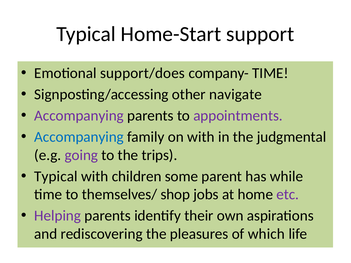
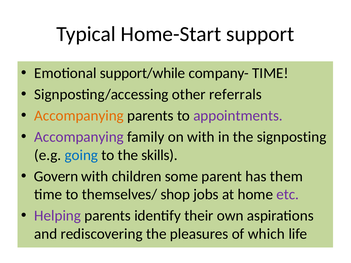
support/does: support/does -> support/while
navigate: navigate -> referrals
Accompanying at (79, 116) colour: purple -> orange
Accompanying at (79, 137) colour: blue -> purple
judgmental: judgmental -> signposting
going colour: purple -> blue
trips: trips -> skills
Typical at (56, 177): Typical -> Govern
while: while -> them
